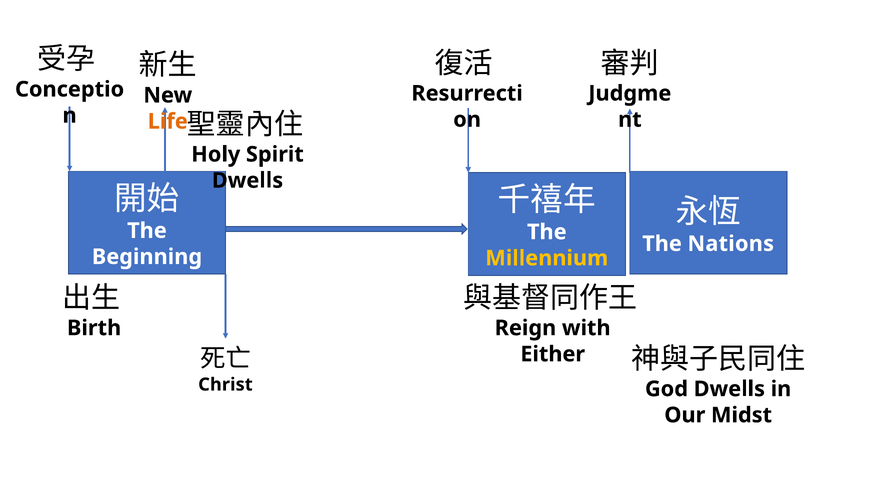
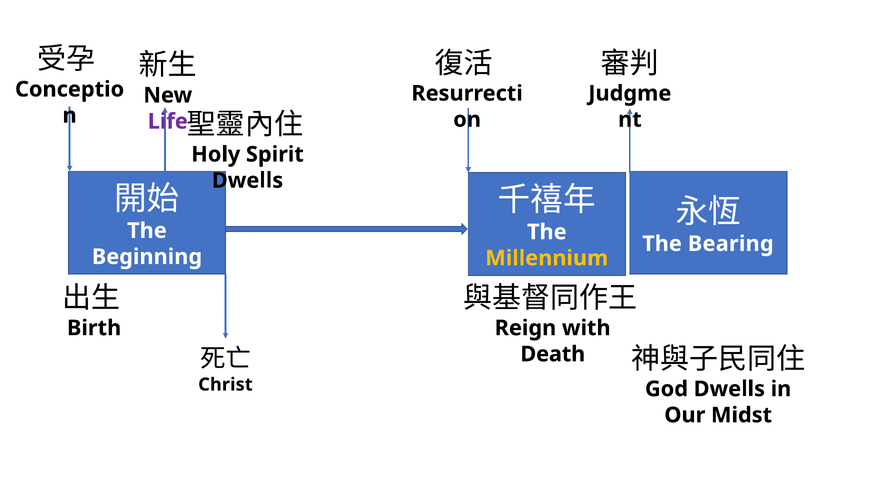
Life colour: orange -> purple
Nations: Nations -> Bearing
Either: Either -> Death
